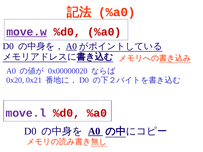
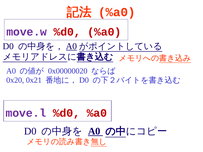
move.w underline: present -> none
